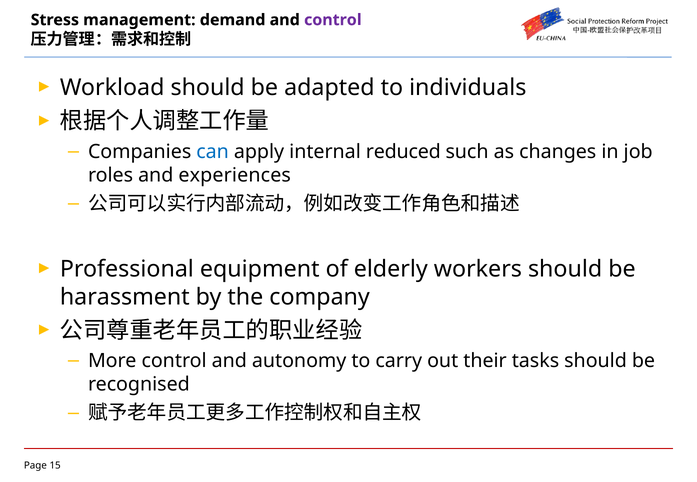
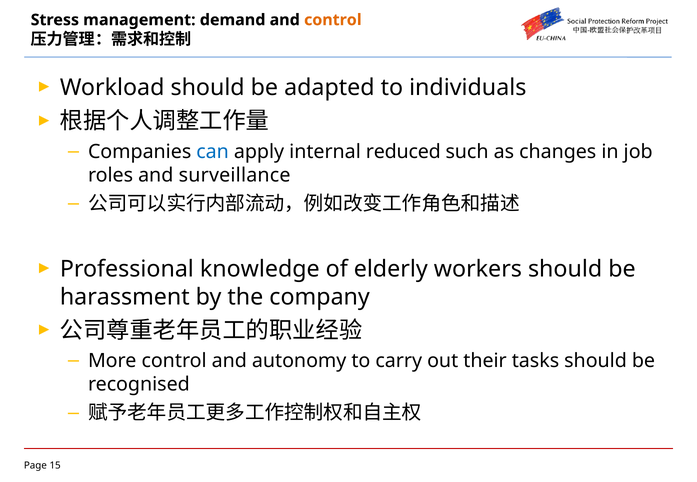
control at (333, 20) colour: purple -> orange
experiences: experiences -> surveillance
equipment: equipment -> knowledge
